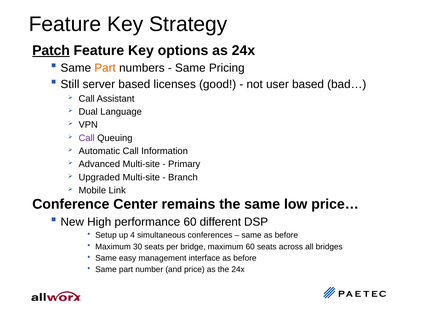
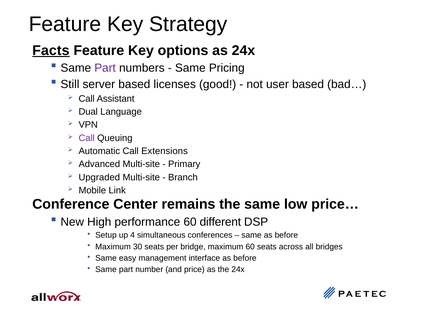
Patch: Patch -> Facts
Part at (105, 68) colour: orange -> purple
Information: Information -> Extensions
